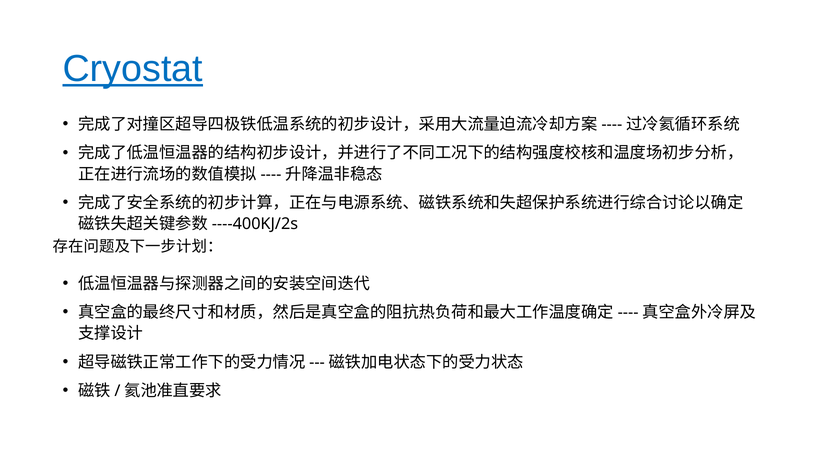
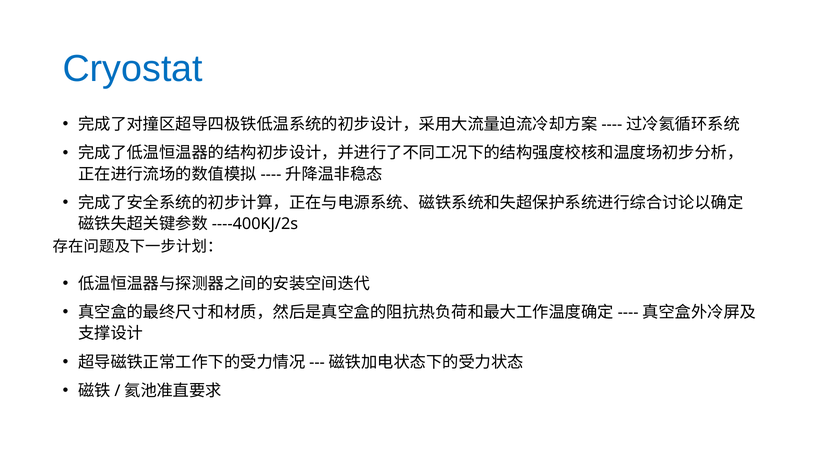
Cryostat underline: present -> none
